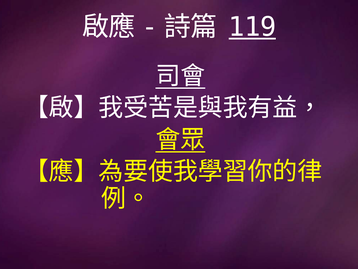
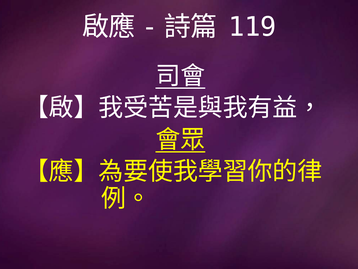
119 underline: present -> none
